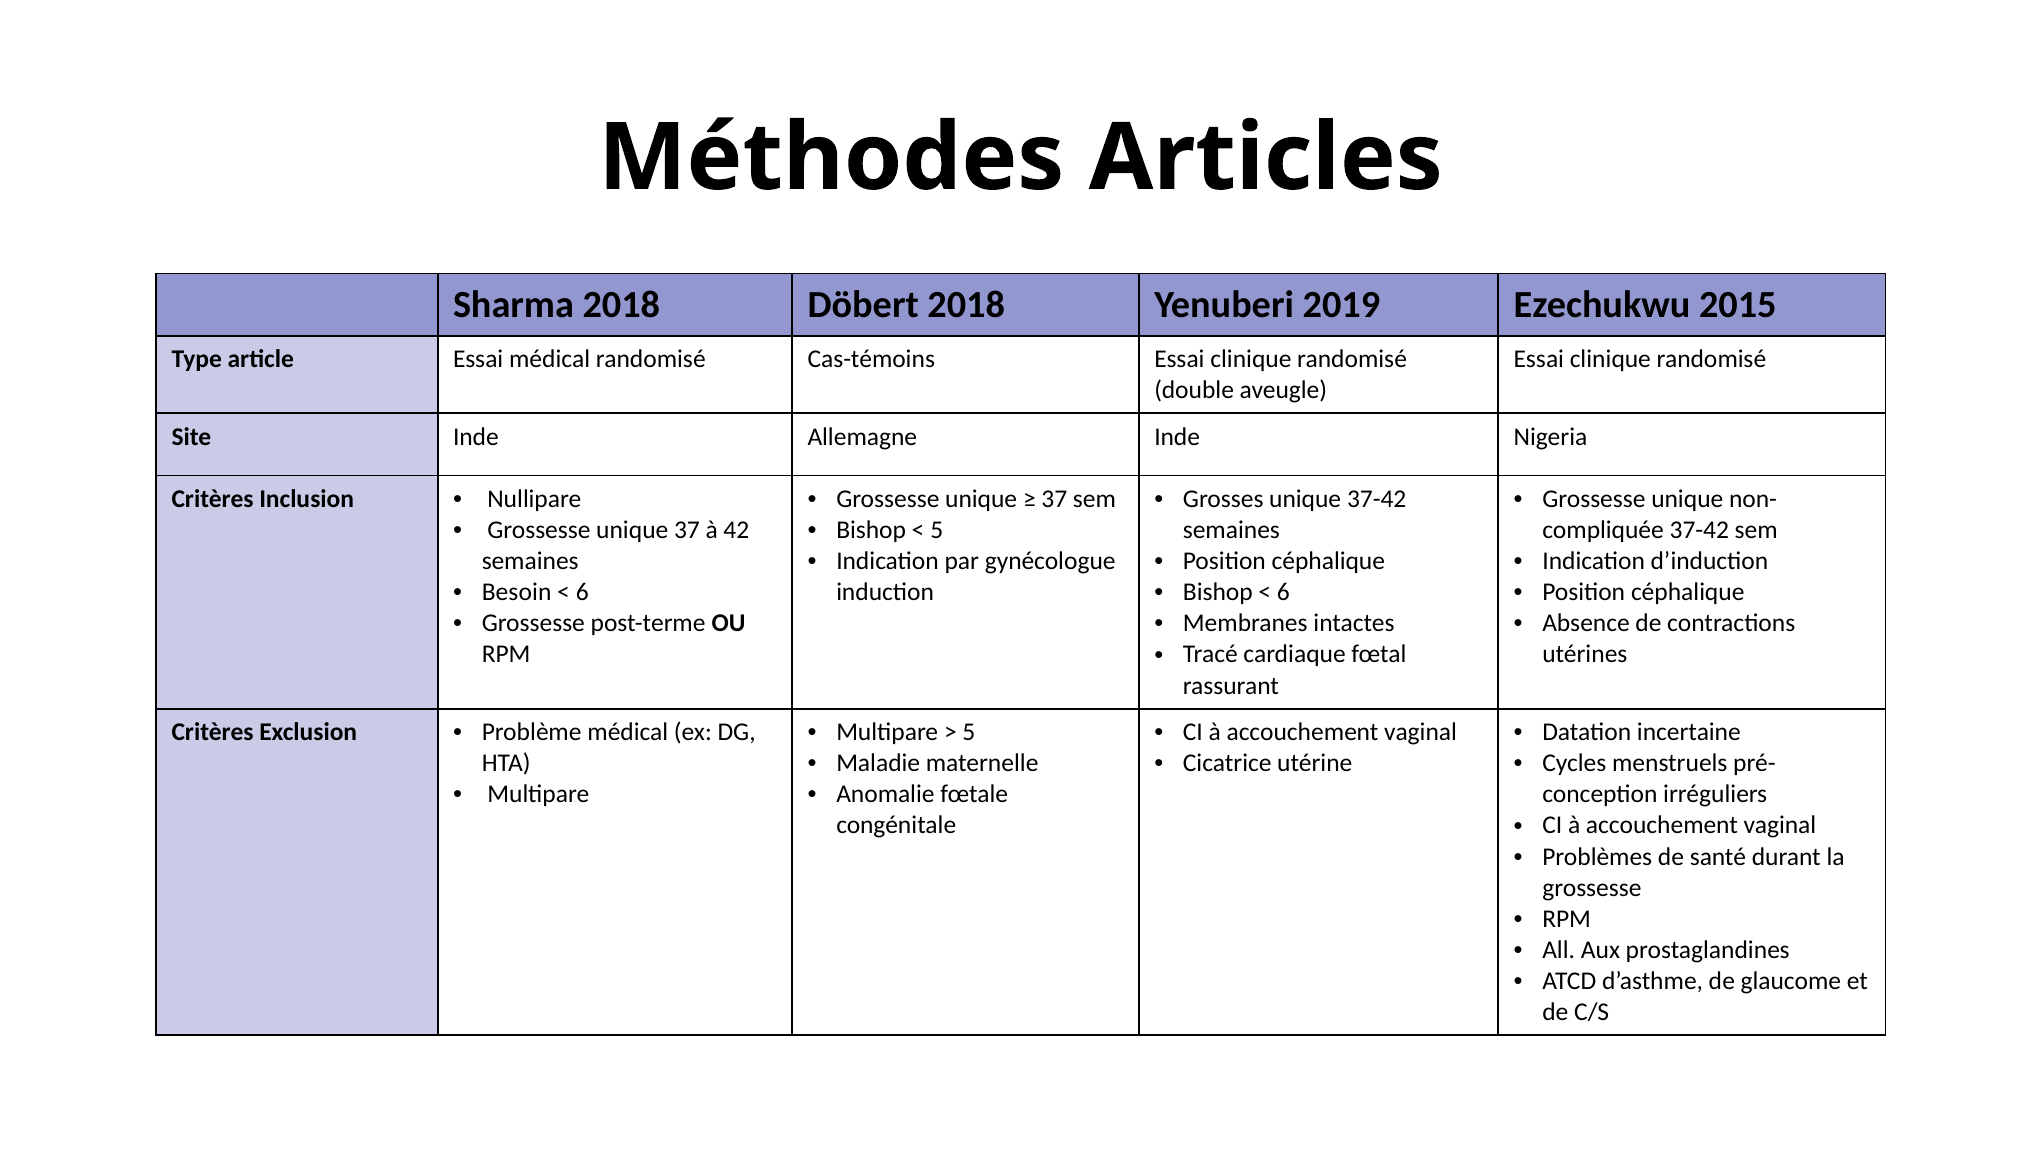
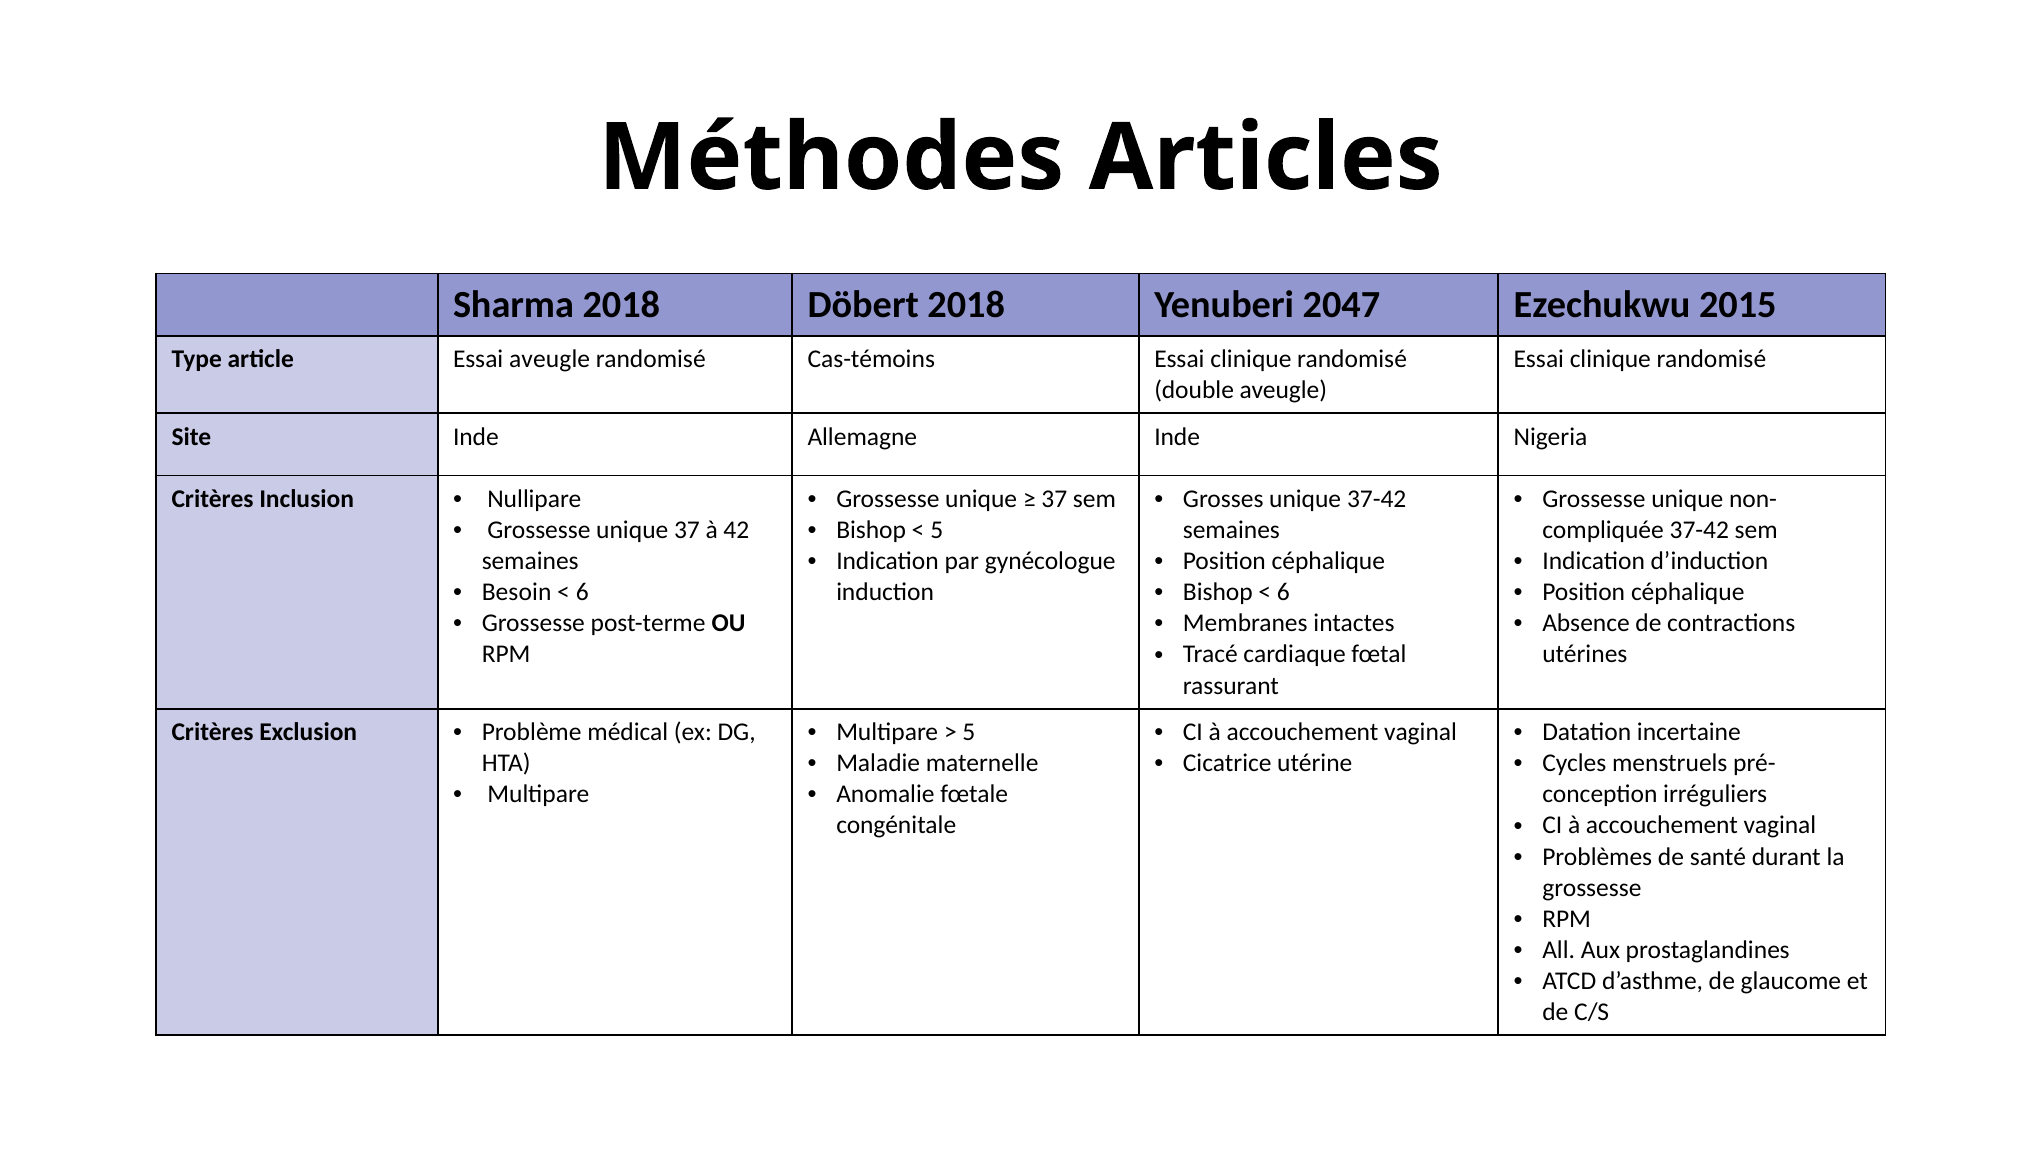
2019: 2019 -> 2047
Essai médical: médical -> aveugle
